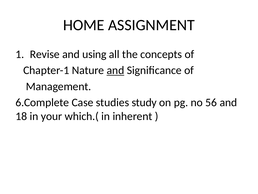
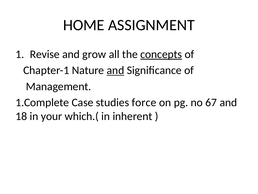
using: using -> grow
concepts underline: none -> present
6.Complete: 6.Complete -> 1.Complete
study: study -> force
56: 56 -> 67
